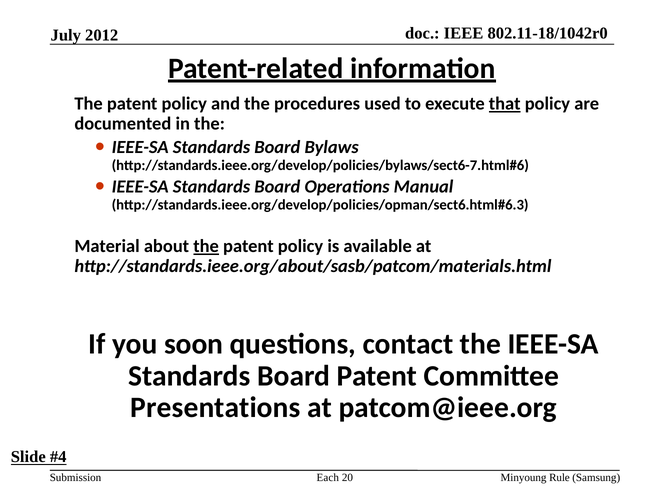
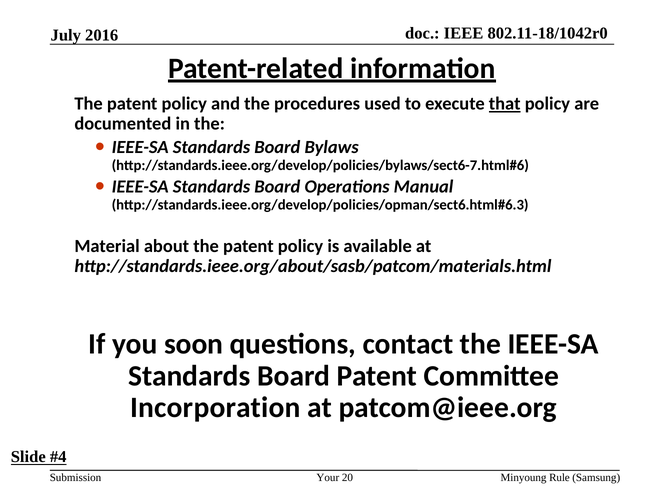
2012: 2012 -> 2016
the at (206, 246) underline: present -> none
Presentations: Presentations -> Incorporation
Each: Each -> Your
